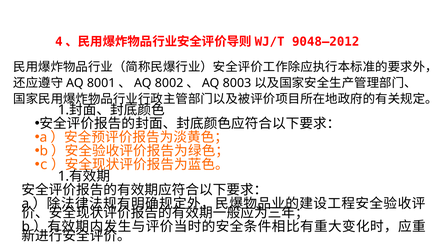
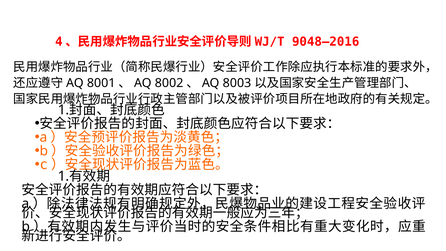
9048—2012: 9048—2012 -> 9048—2016
